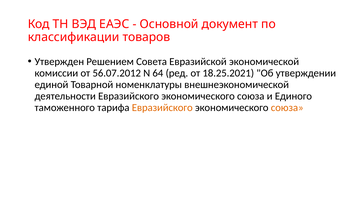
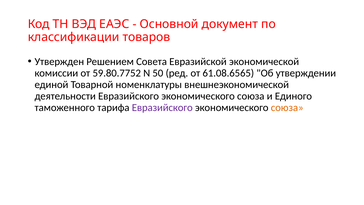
56.07.2012: 56.07.2012 -> 59.80.7752
64: 64 -> 50
18.25.2021: 18.25.2021 -> 61.08.6565
Евразийского at (162, 107) colour: orange -> purple
